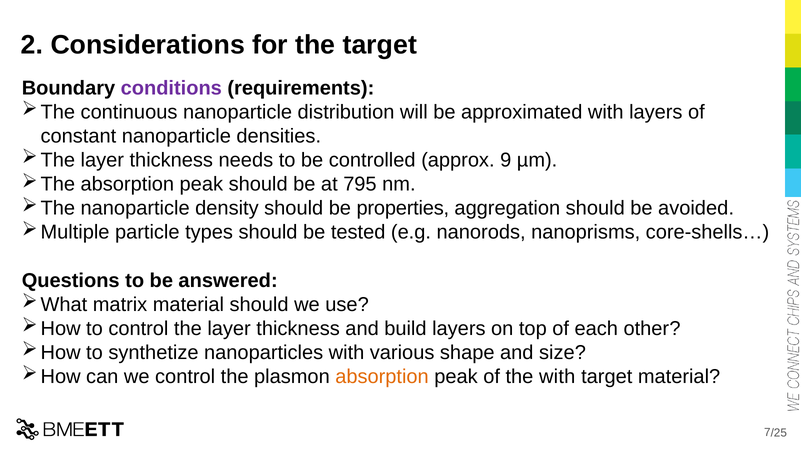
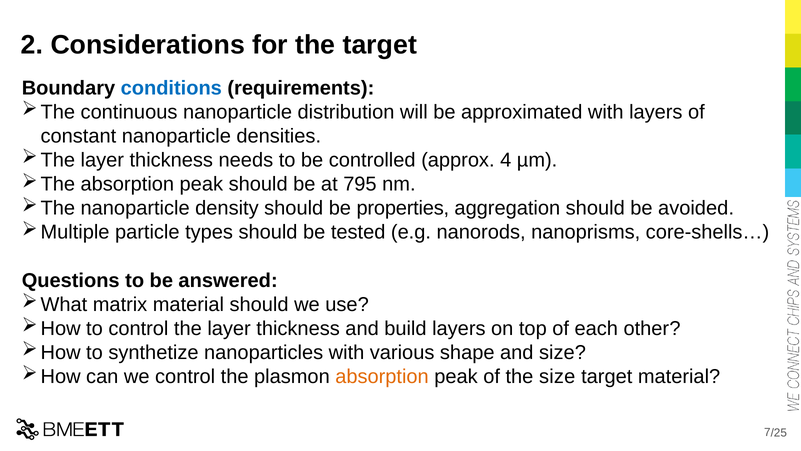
conditions colour: purple -> blue
9: 9 -> 4
the with: with -> size
